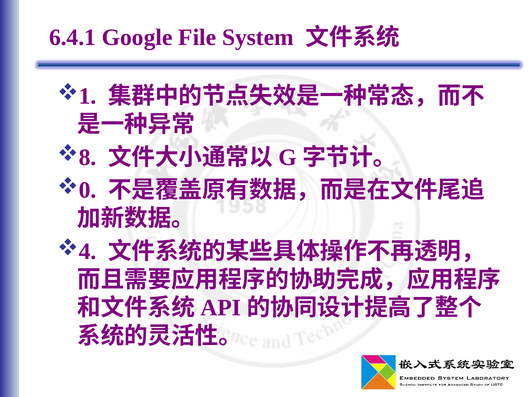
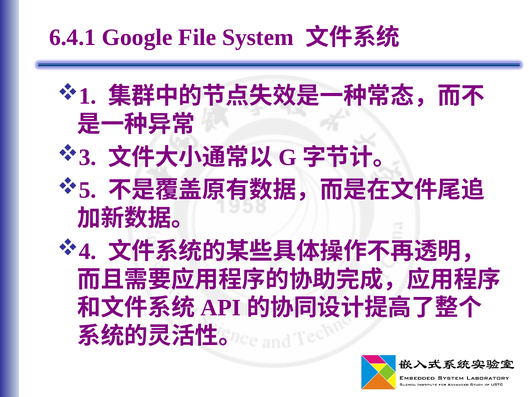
8: 8 -> 3
0: 0 -> 5
